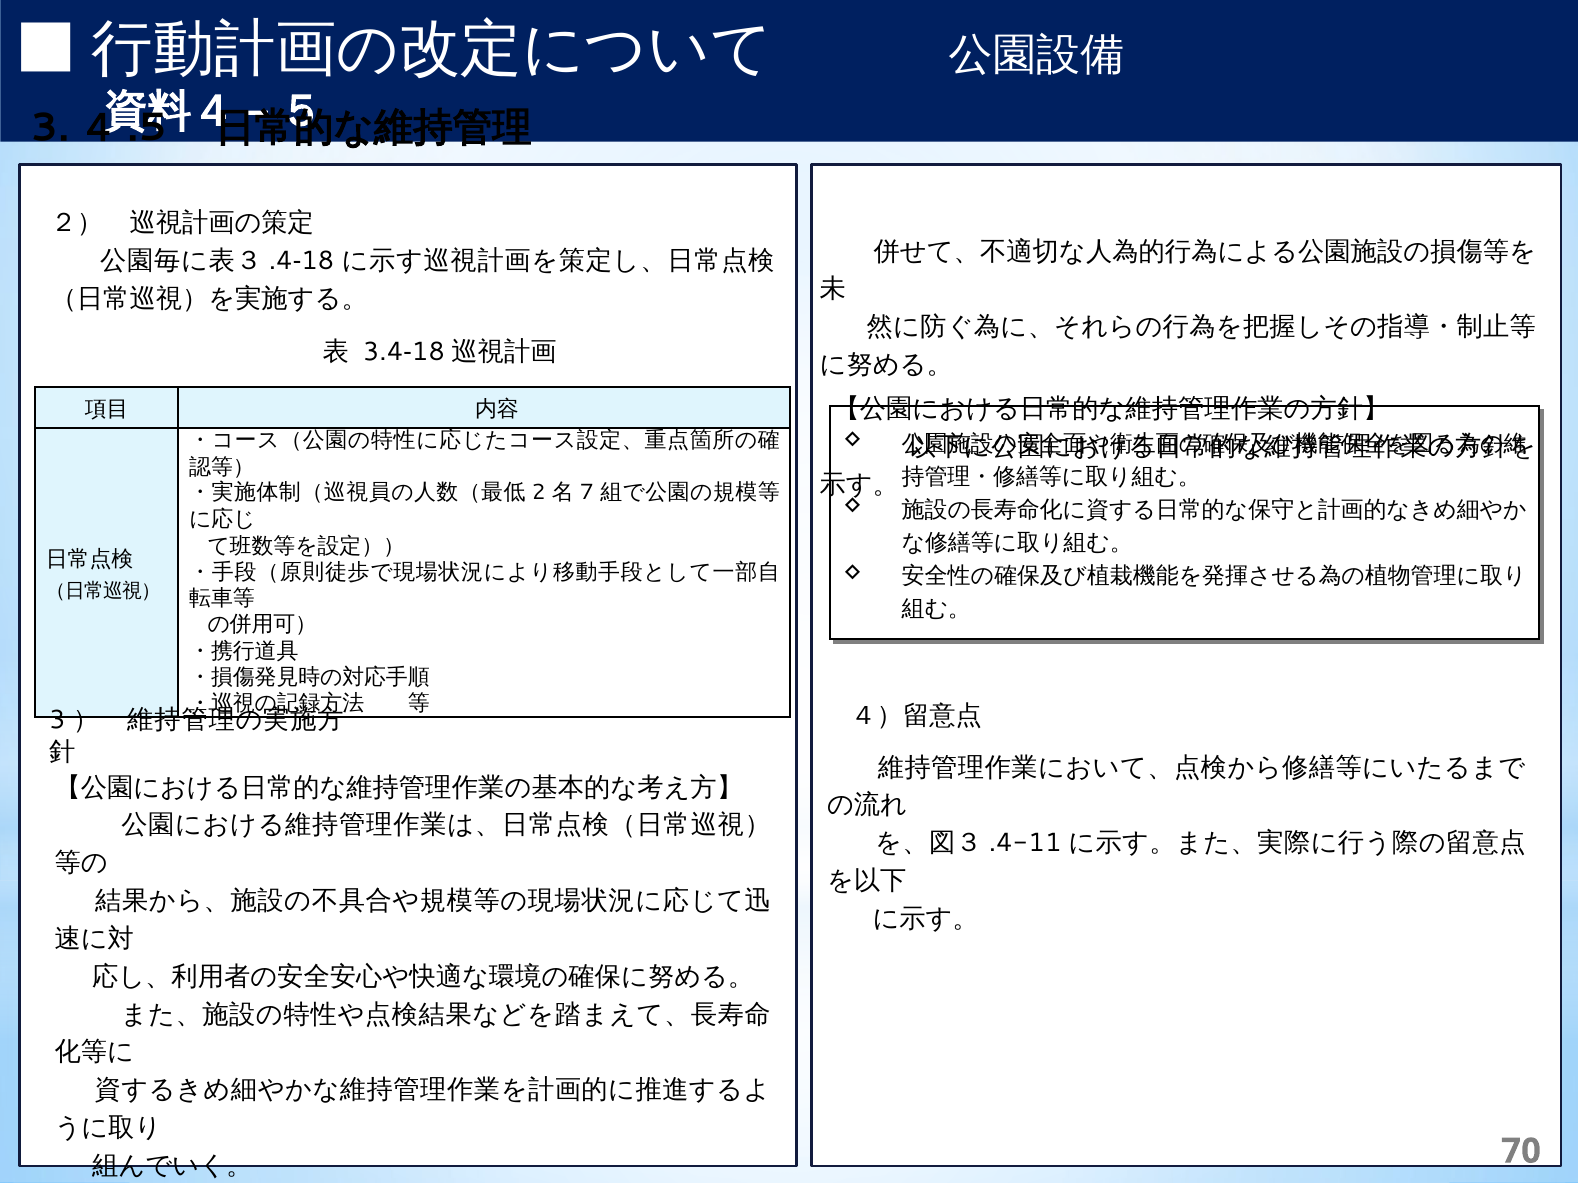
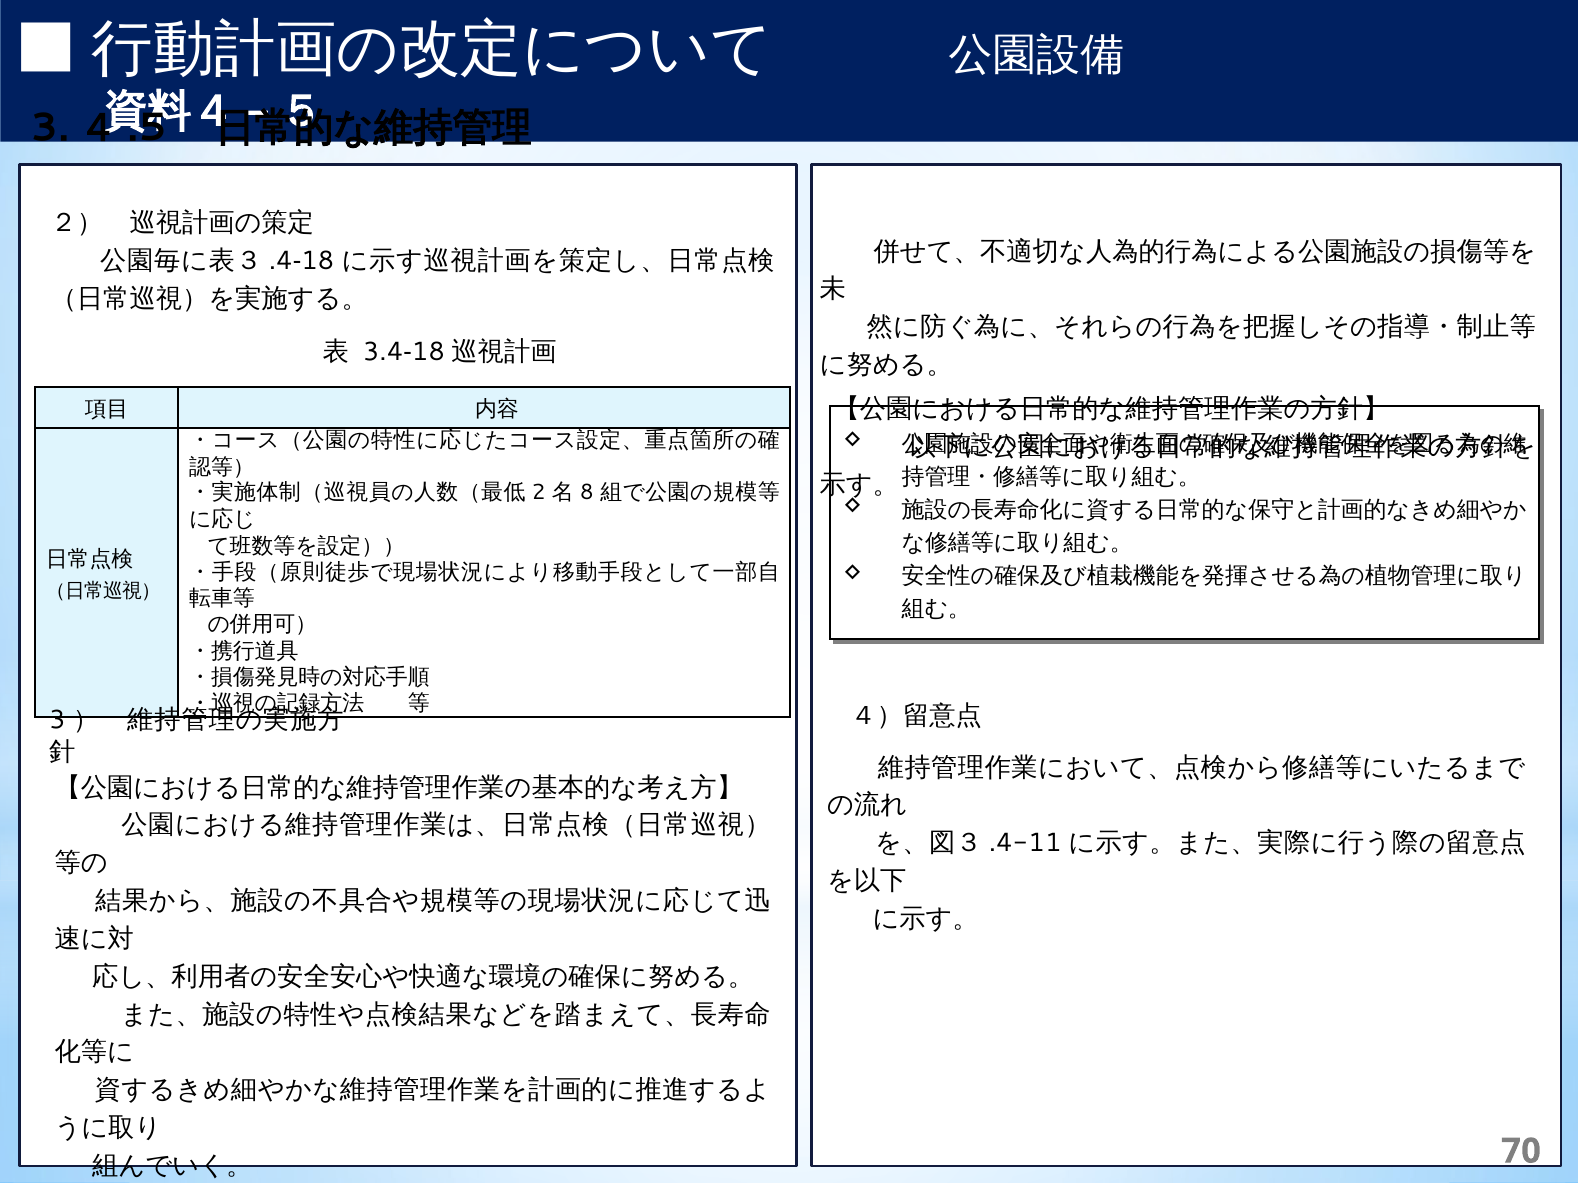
7: 7 -> 8
